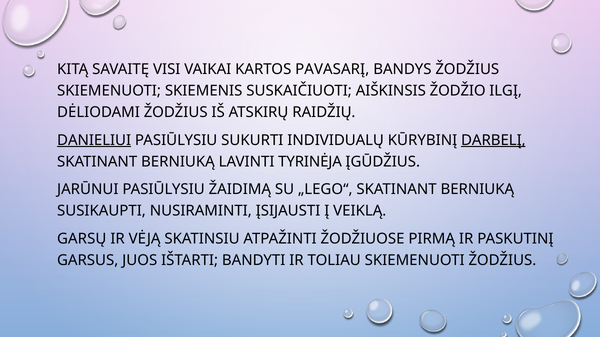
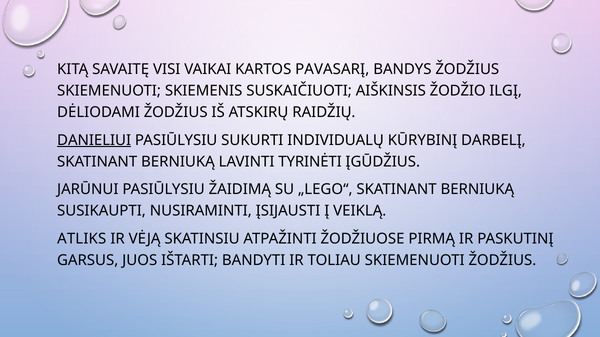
DARBELĮ underline: present -> none
TYRINĖJA: TYRINĖJA -> TYRINĖTI
GARSŲ: GARSŲ -> ATLIKS
